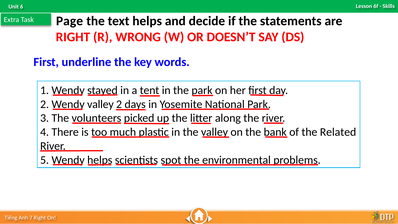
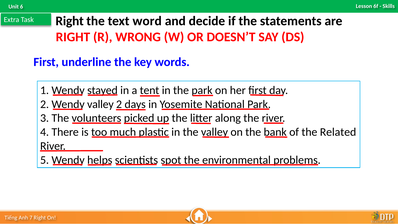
Task Page: Page -> Right
text helps: helps -> word
